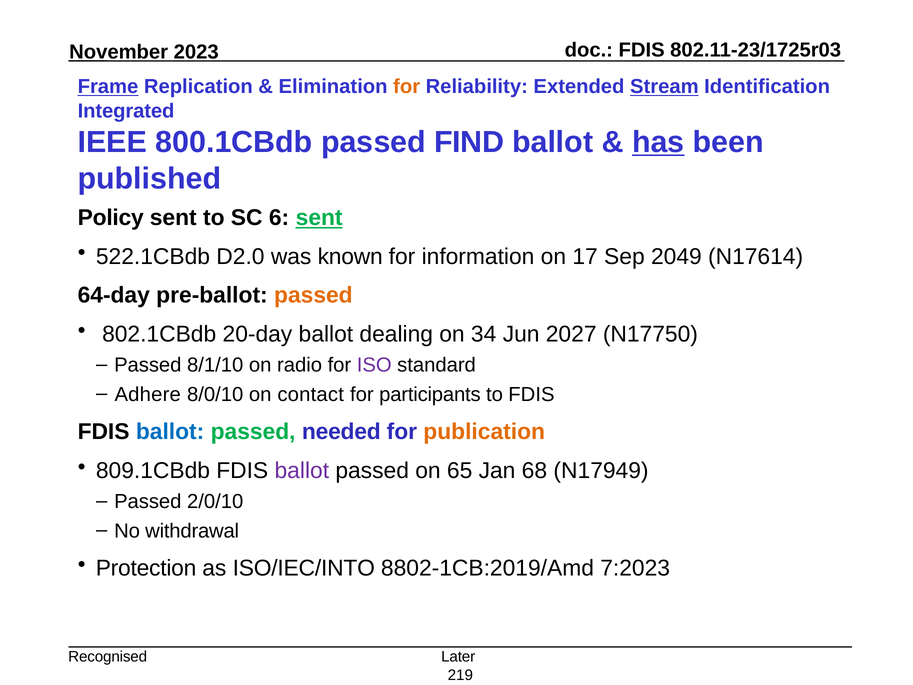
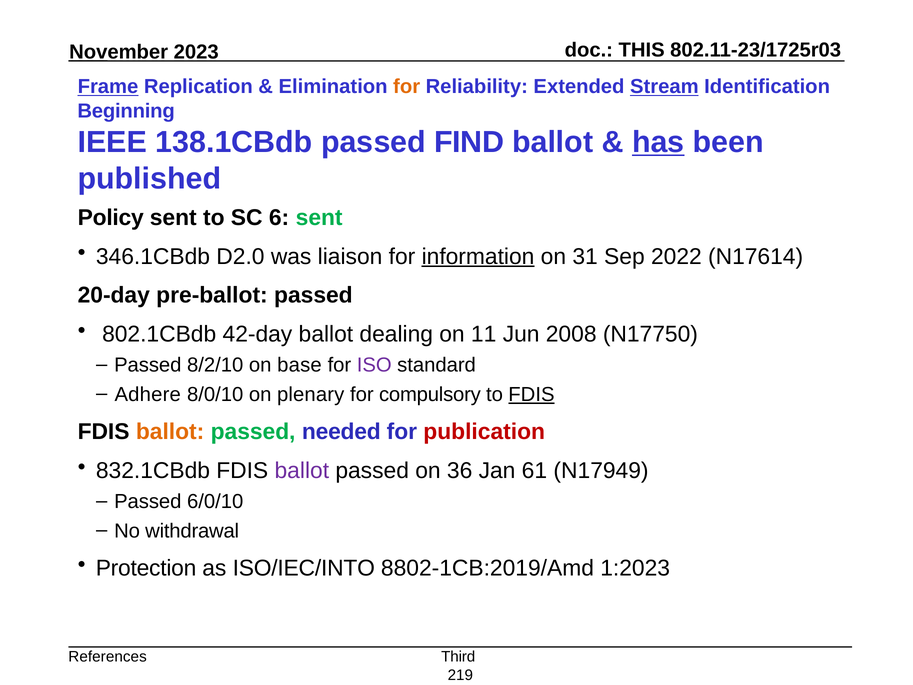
FDIS at (642, 50): FDIS -> THIS
Integrated: Integrated -> Beginning
800.1CBdb: 800.1CBdb -> 138.1CBdb
sent at (319, 218) underline: present -> none
522.1CBdb: 522.1CBdb -> 346.1CBdb
known: known -> liaison
information underline: none -> present
17: 17 -> 31
2049: 2049 -> 2022
64-day: 64-day -> 20-day
passed at (313, 295) colour: orange -> black
20-day: 20-day -> 42-day
34: 34 -> 11
2027: 2027 -> 2008
8/1/10: 8/1/10 -> 8/2/10
radio: radio -> base
contact: contact -> plenary
participants: participants -> compulsory
FDIS at (531, 394) underline: none -> present
ballot at (170, 432) colour: blue -> orange
publication colour: orange -> red
809.1CBdb: 809.1CBdb -> 832.1CBdb
65: 65 -> 36
68: 68 -> 61
2/0/10: 2/0/10 -> 6/0/10
7:2023: 7:2023 -> 1:2023
Recognised: Recognised -> References
Later: Later -> Third
